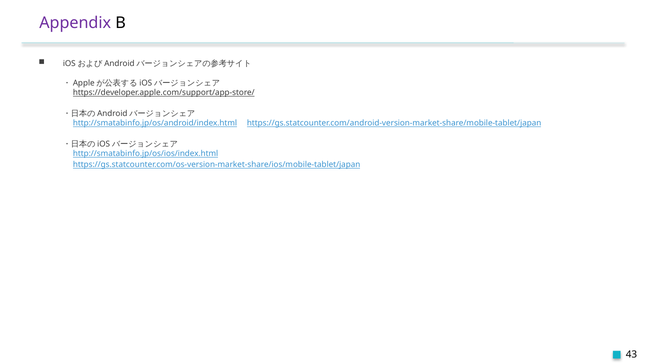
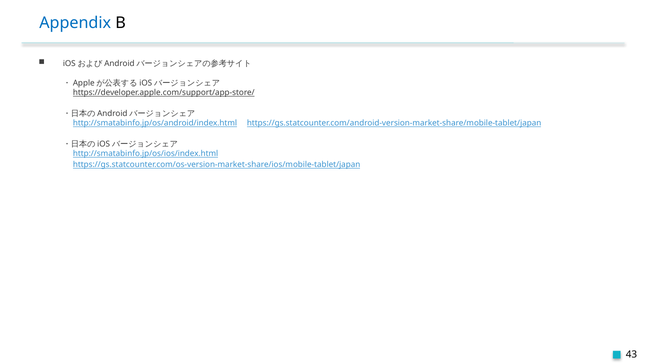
Appendix colour: purple -> blue
